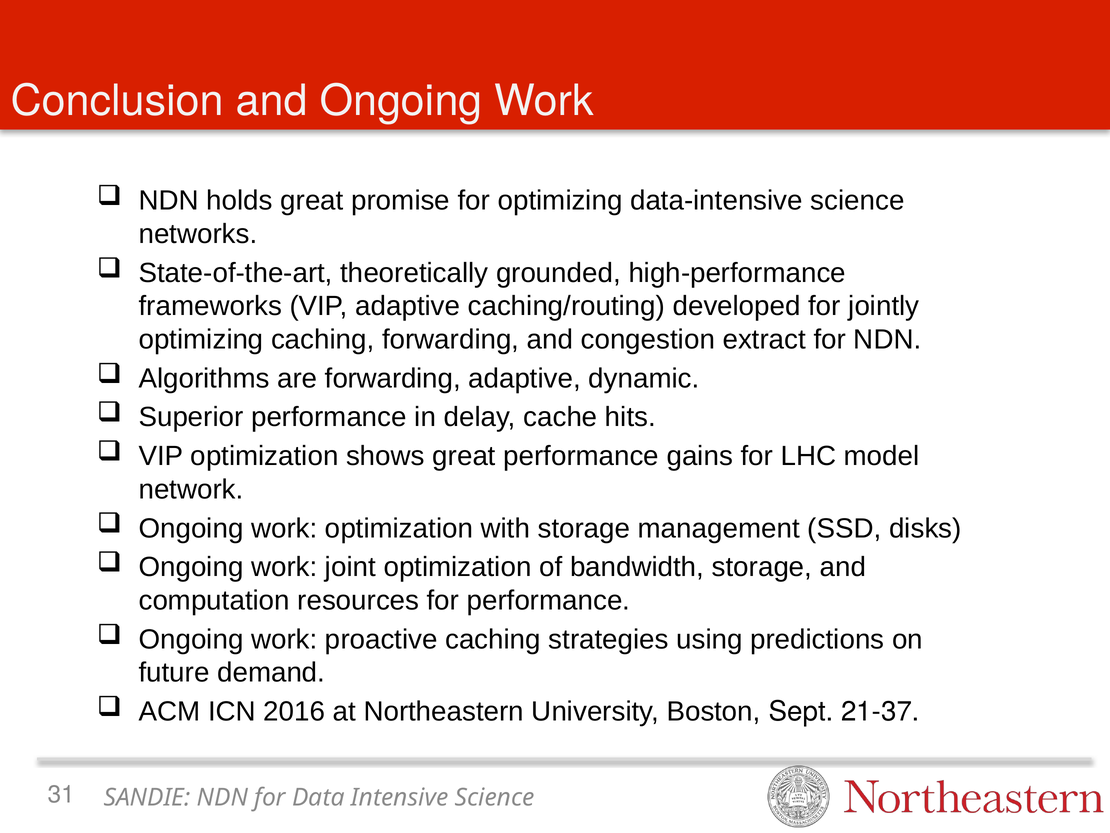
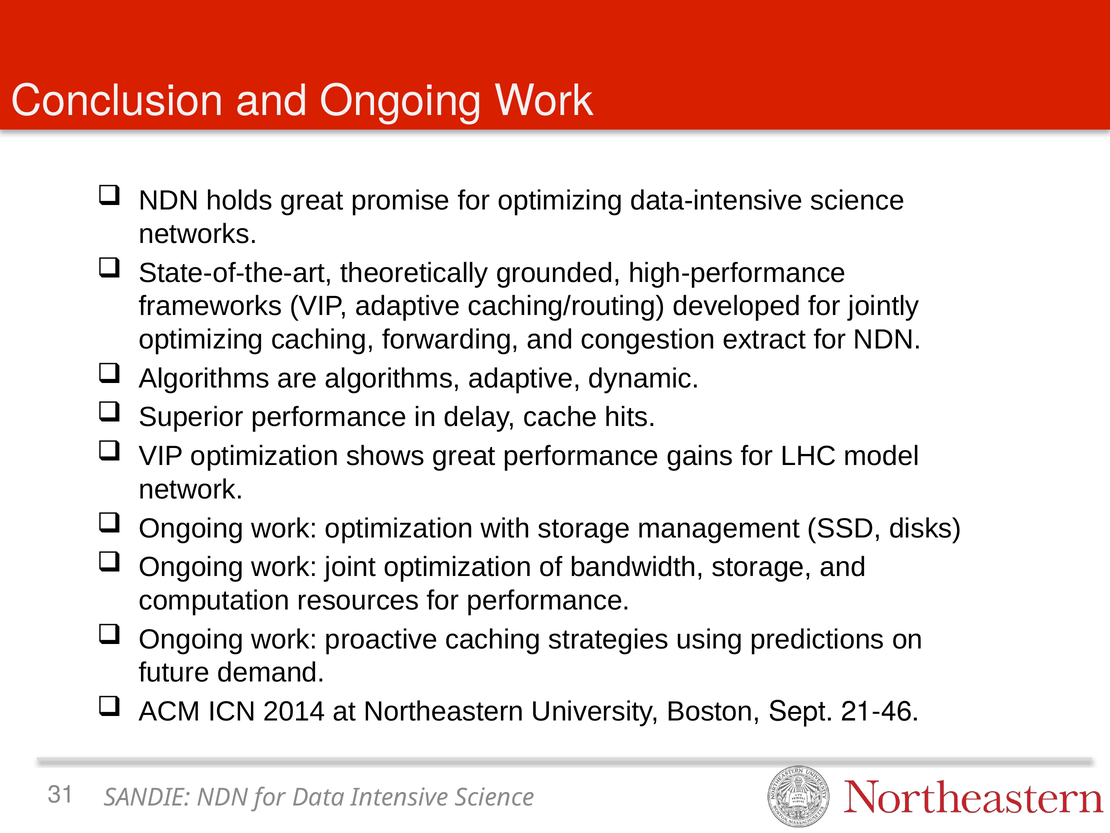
are forwarding: forwarding -> algorithms
2016: 2016 -> 2014
21-37: 21-37 -> 21-46
